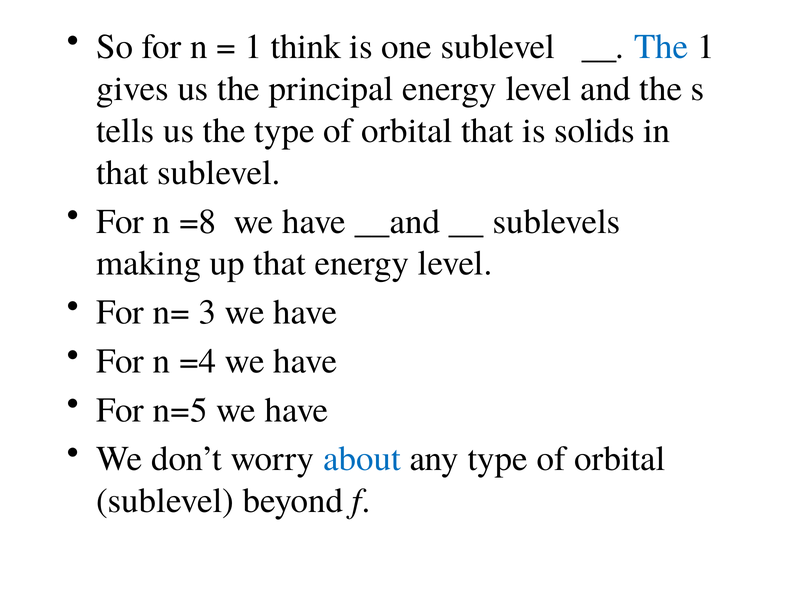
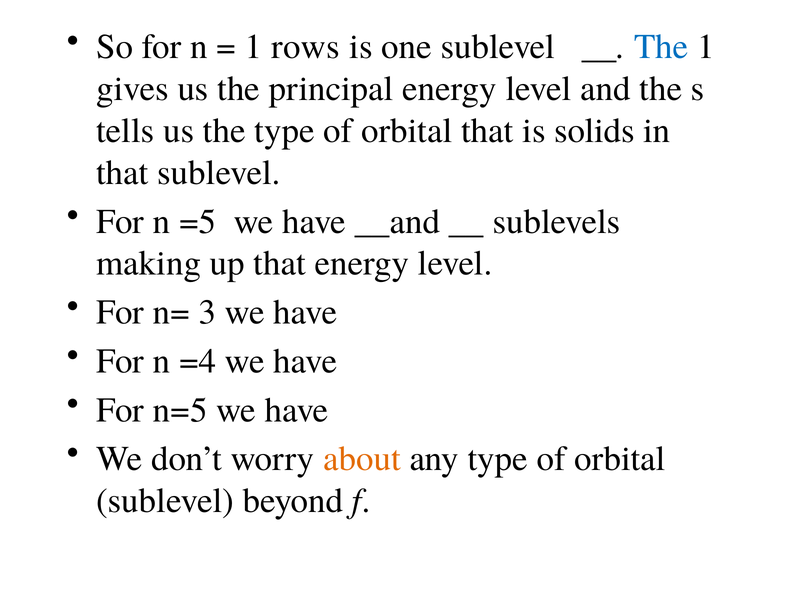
think: think -> rows
=8: =8 -> =5
about colour: blue -> orange
